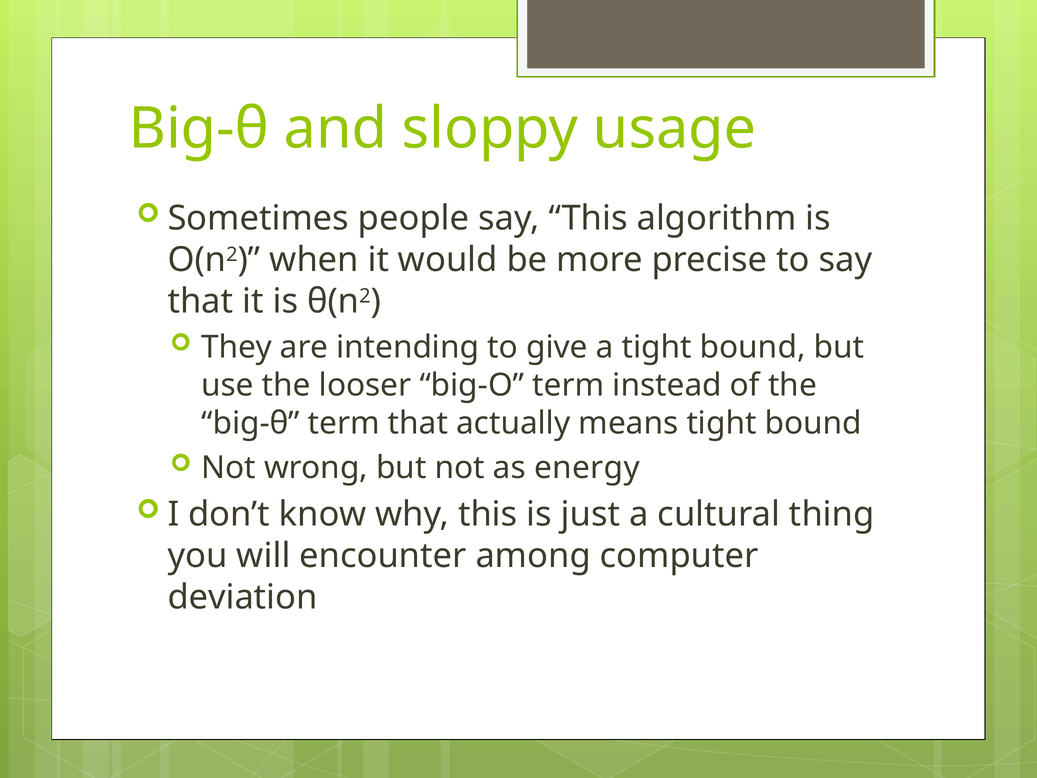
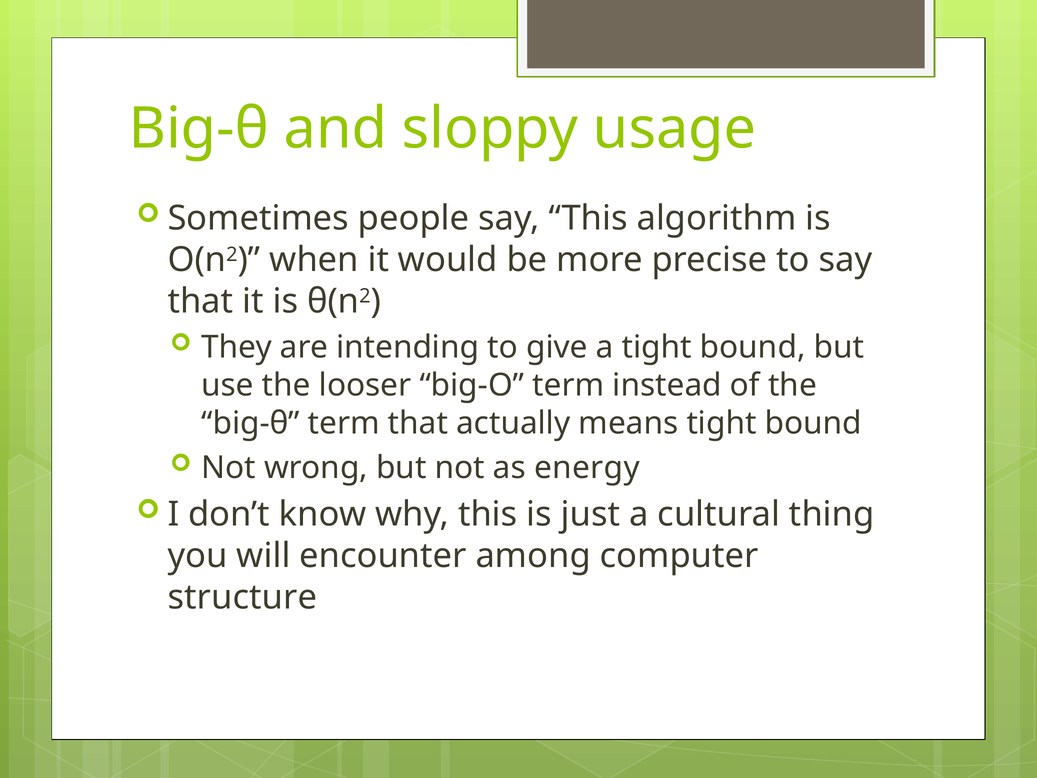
deviation: deviation -> structure
